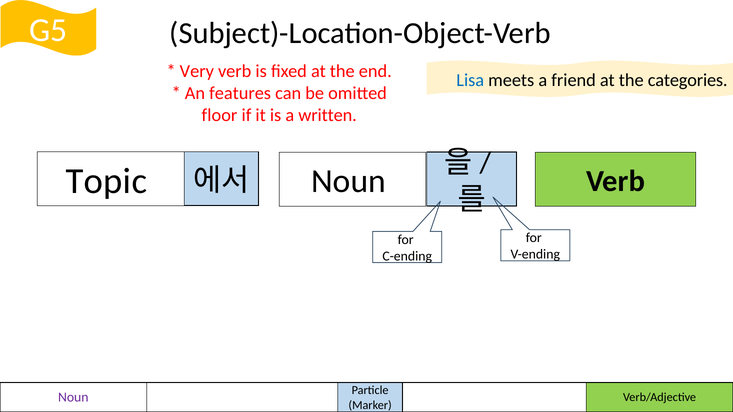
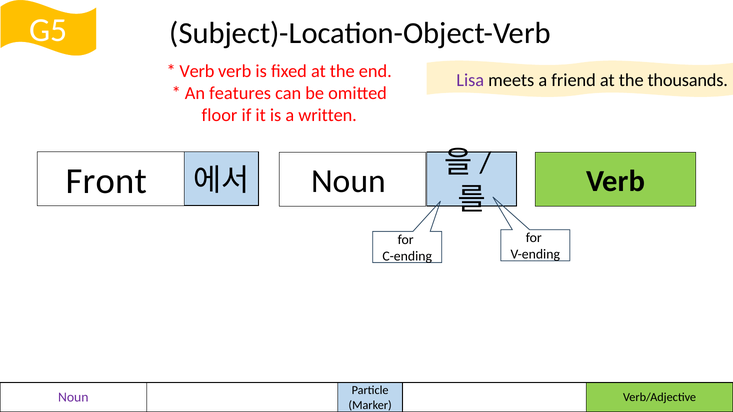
Very at (197, 71): Very -> Verb
Lisa colour: blue -> purple
categories: categories -> thousands
Topic: Topic -> Front
